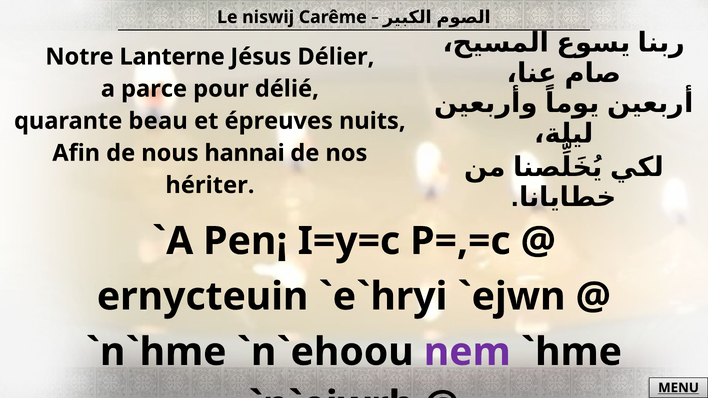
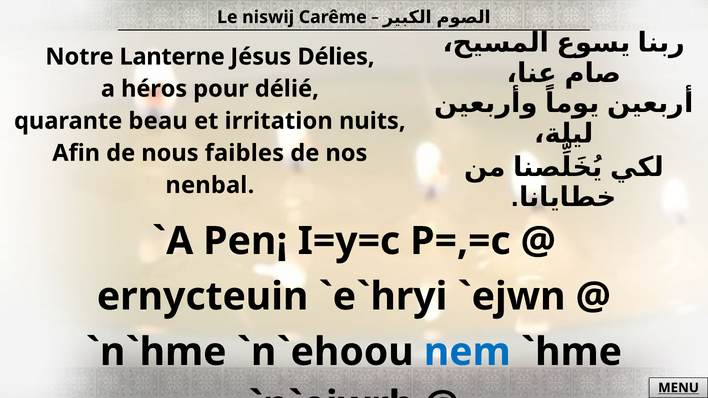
Délier: Délier -> Délies
parce: parce -> héros
épreuves: épreuves -> irritation
hannai: hannai -> faibles
hériter: hériter -> nenbal
nem colour: purple -> blue
